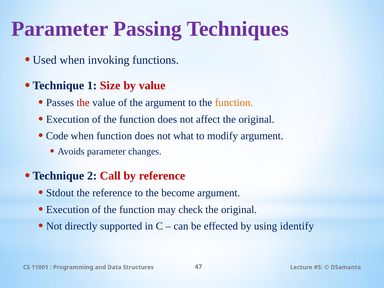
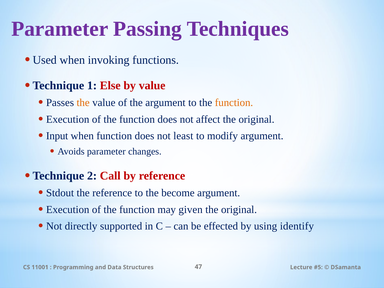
Size: Size -> Else
the at (83, 103) colour: red -> orange
Code: Code -> Input
what: what -> least
check: check -> given
